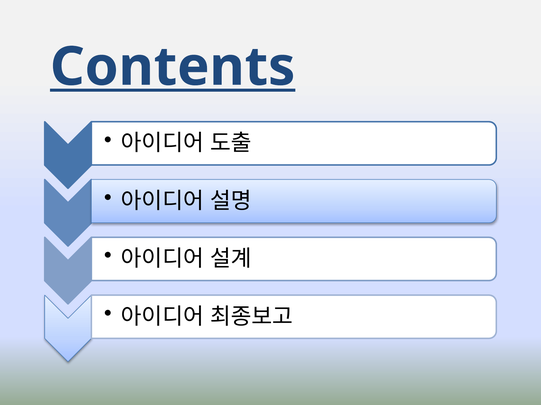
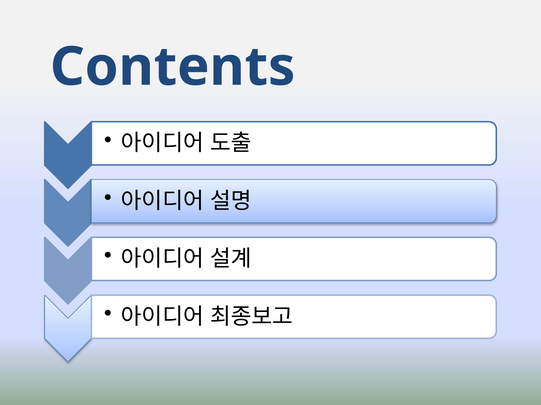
Contents underline: present -> none
